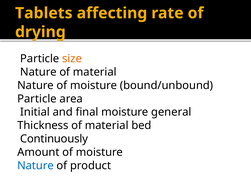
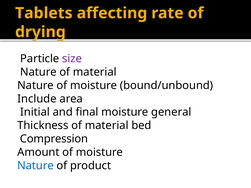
size colour: orange -> purple
Particle at (37, 99): Particle -> Include
Continuously: Continuously -> Compression
